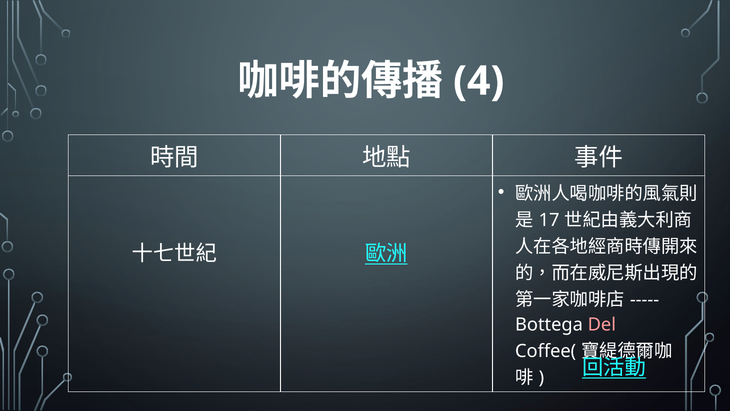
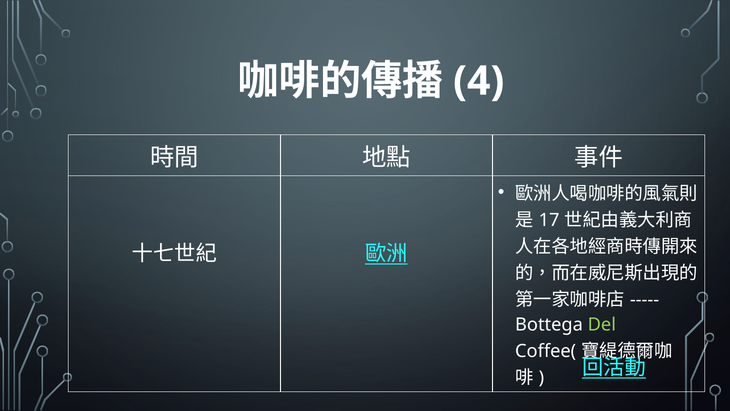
Del colour: pink -> light green
